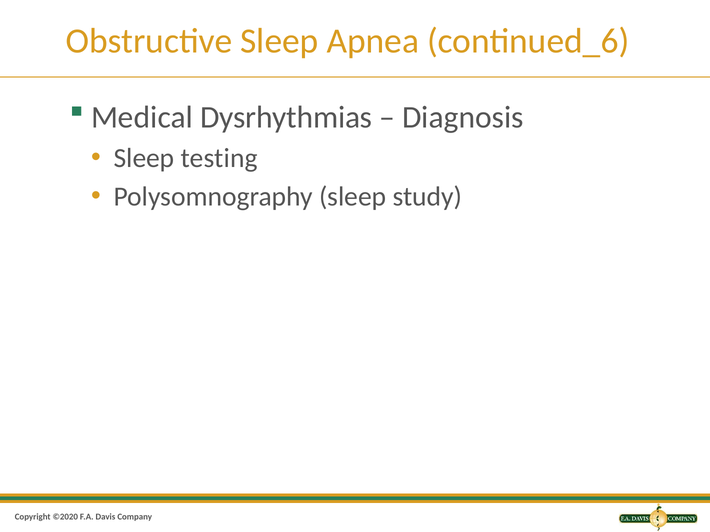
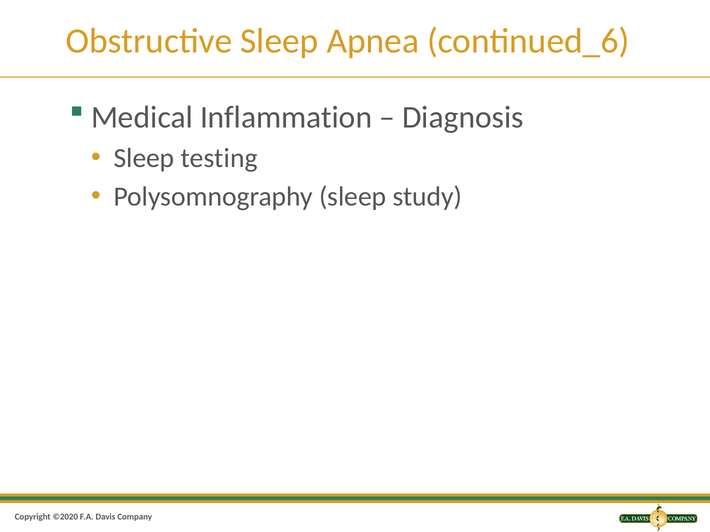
Dysrhythmias: Dysrhythmias -> Inflammation
